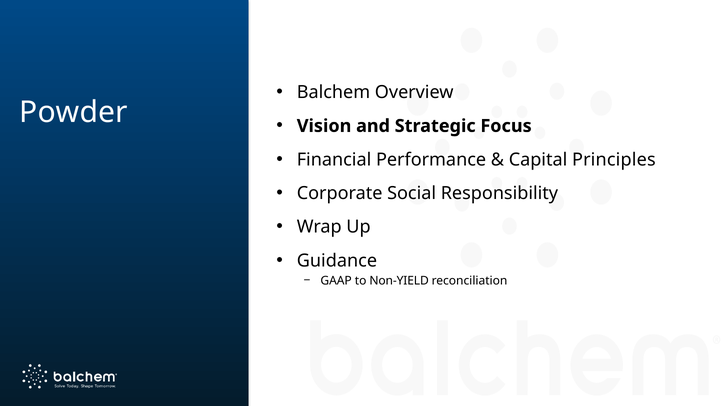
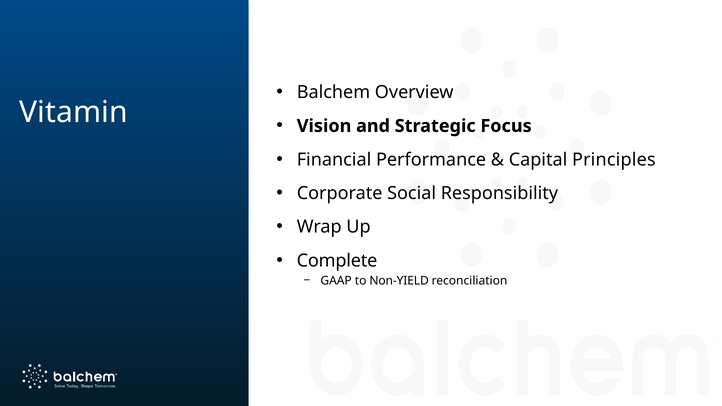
Powder: Powder -> Vitamin
Guidance: Guidance -> Complete
